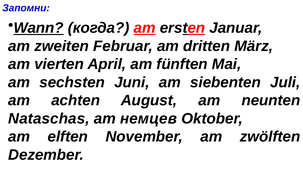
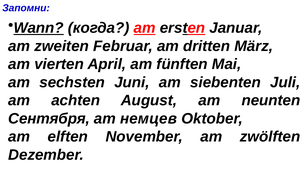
Nataschas: Nataschas -> Сентября
